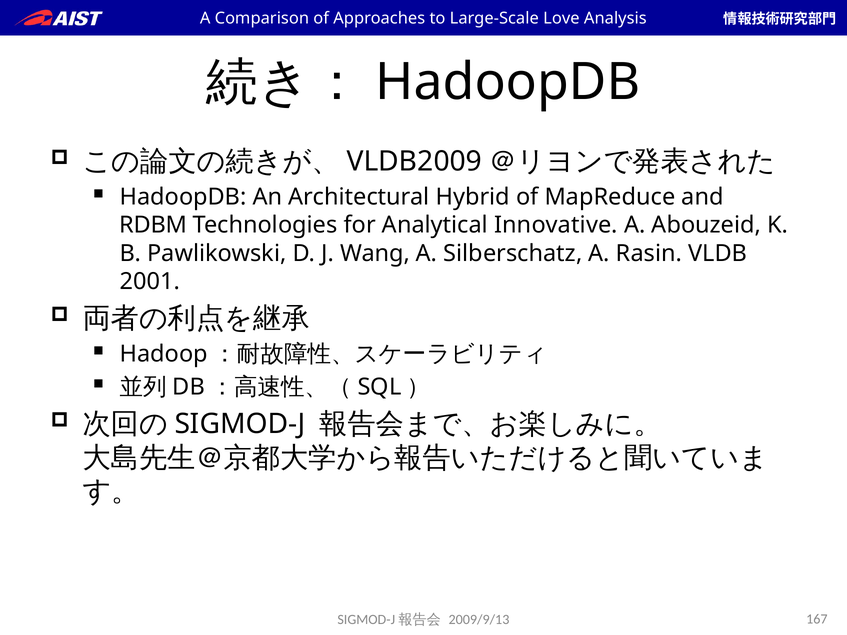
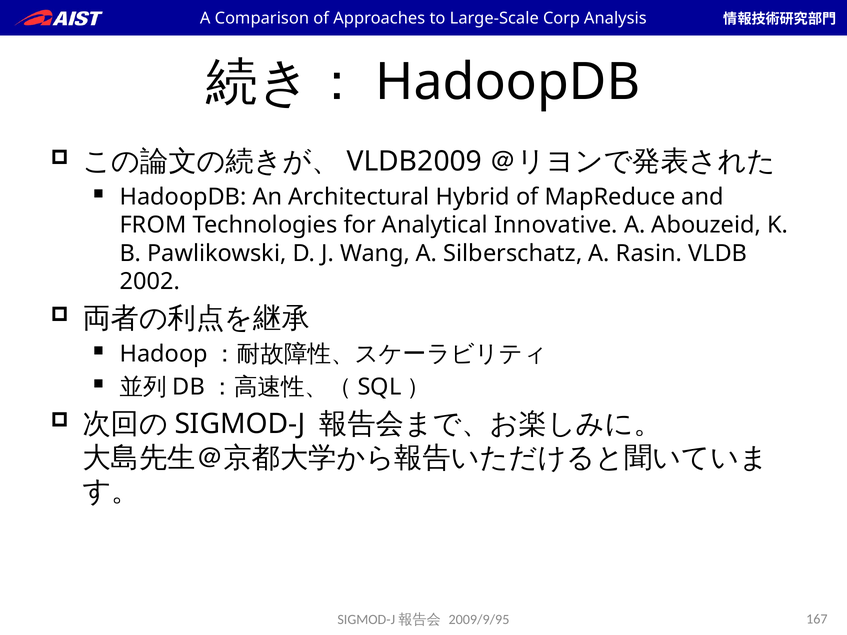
Love: Love -> Corp
RDBM: RDBM -> FROM
2001: 2001 -> 2002
2009/9/13: 2009/9/13 -> 2009/9/95
